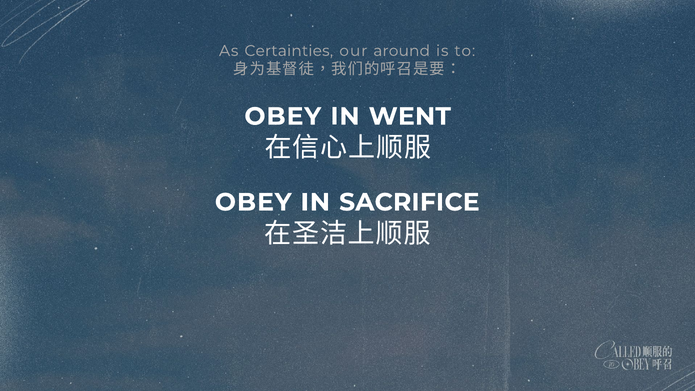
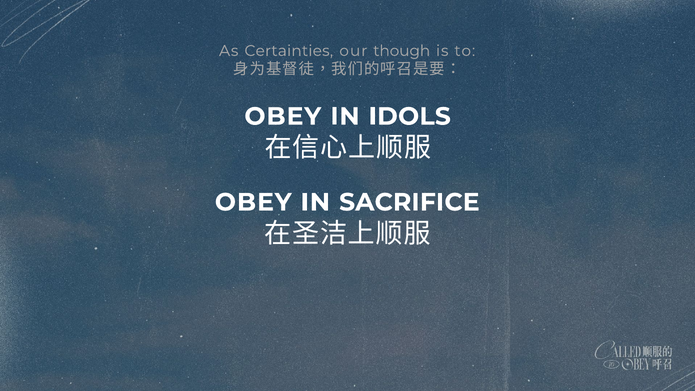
around: around -> though
WENT: WENT -> IDOLS
